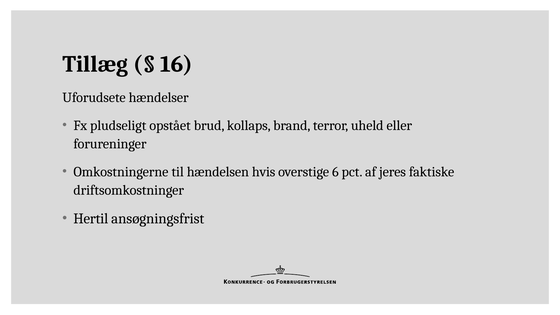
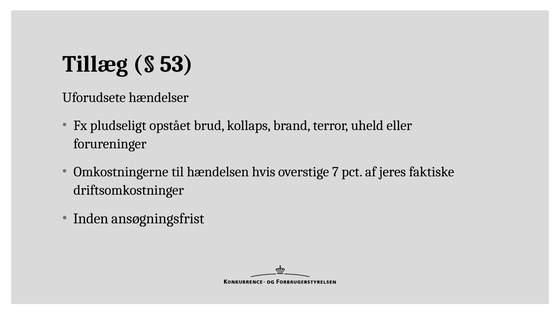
16: 16 -> 53
6: 6 -> 7
Hertil: Hertil -> Inden
